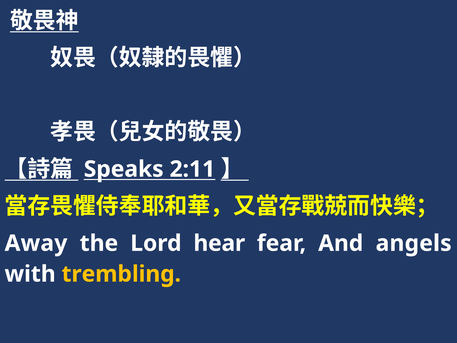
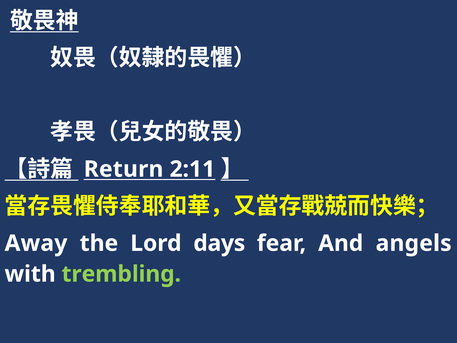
Speaks: Speaks -> Return
hear: hear -> days
trembling colour: yellow -> light green
